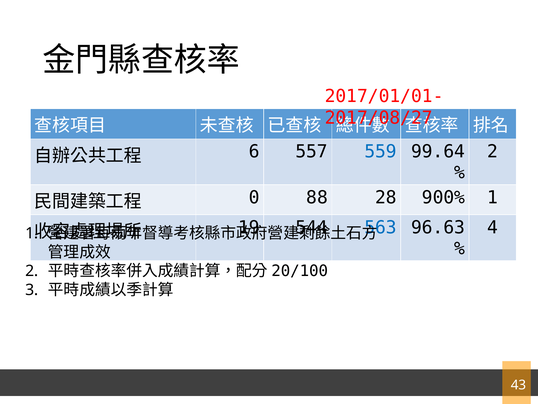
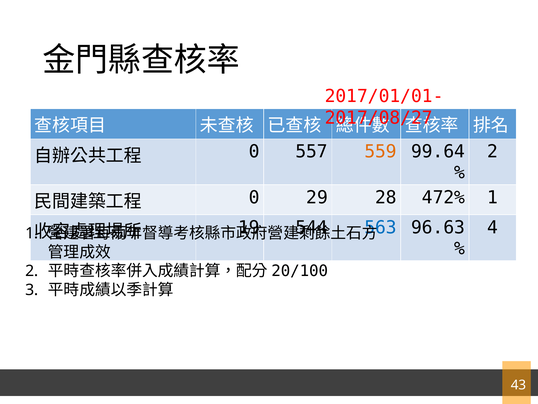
6 at (254, 151): 6 -> 0
559 colour: blue -> orange
88: 88 -> 29
900%: 900% -> 472%
